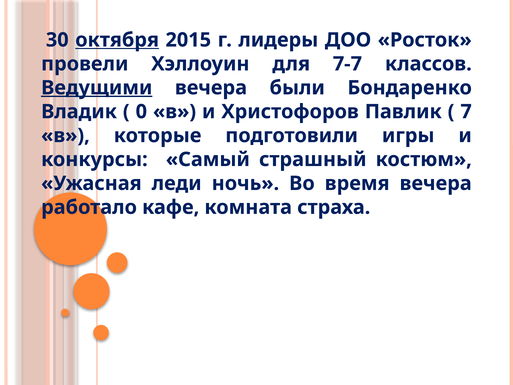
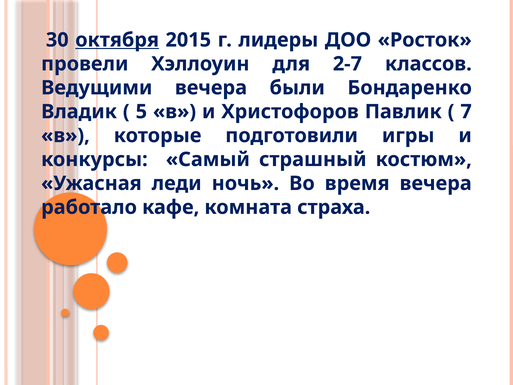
7-7: 7-7 -> 2-7
Ведущими underline: present -> none
0: 0 -> 5
